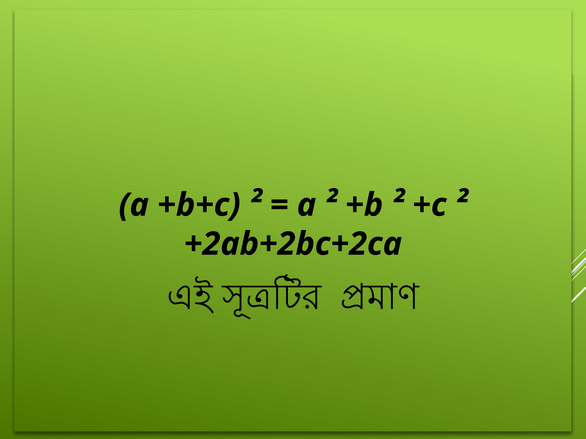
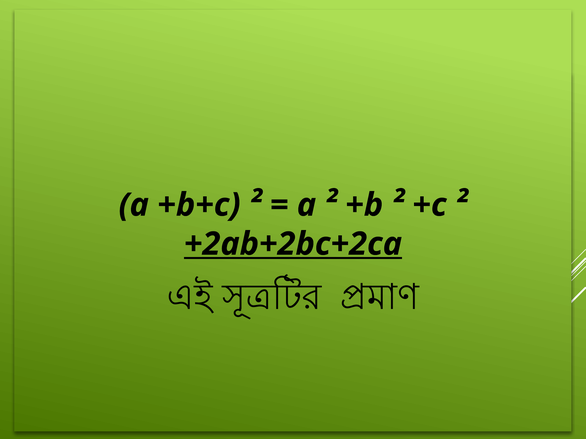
+2ab+2bc+2ca underline: none -> present
